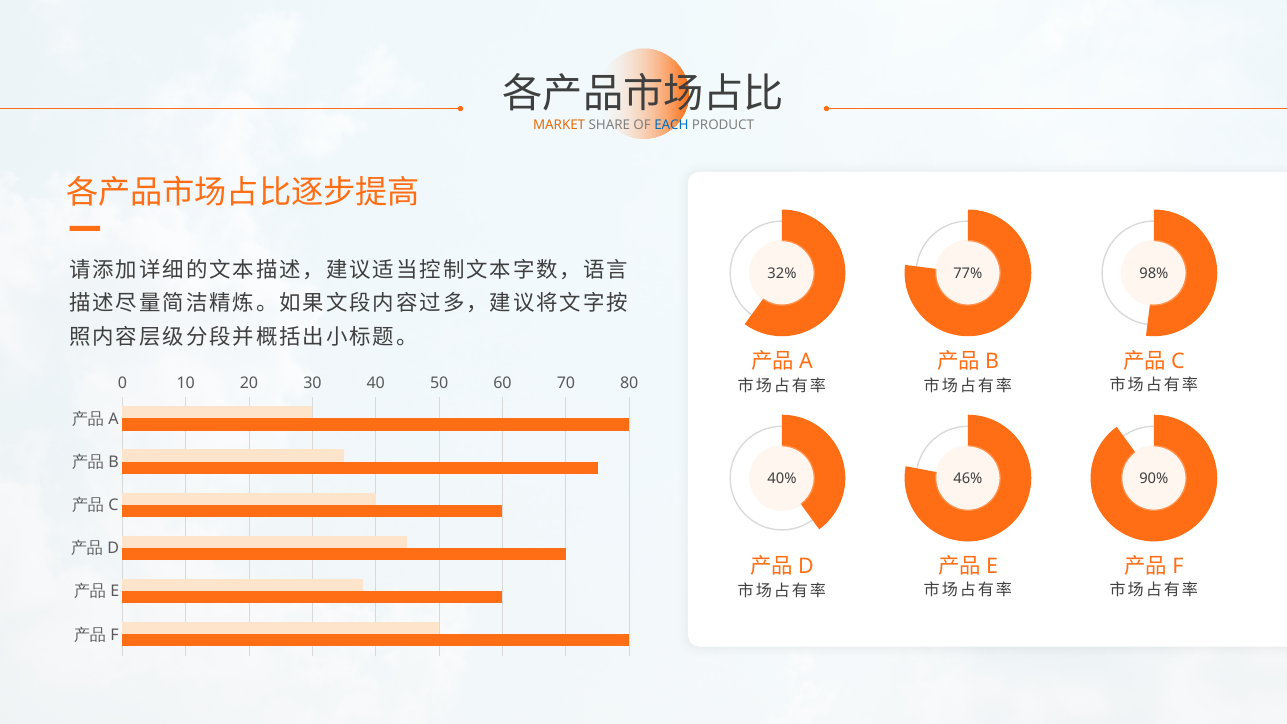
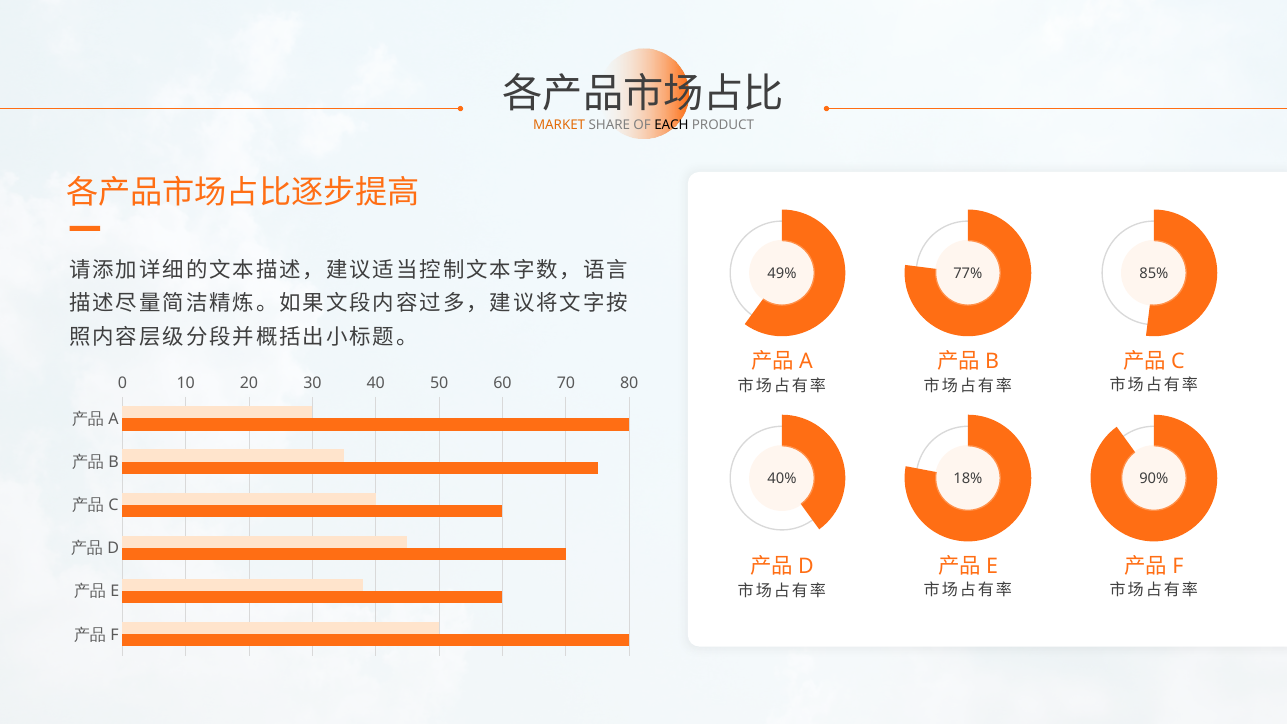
EACH colour: blue -> black
32%: 32% -> 49%
98%: 98% -> 85%
46%: 46% -> 18%
